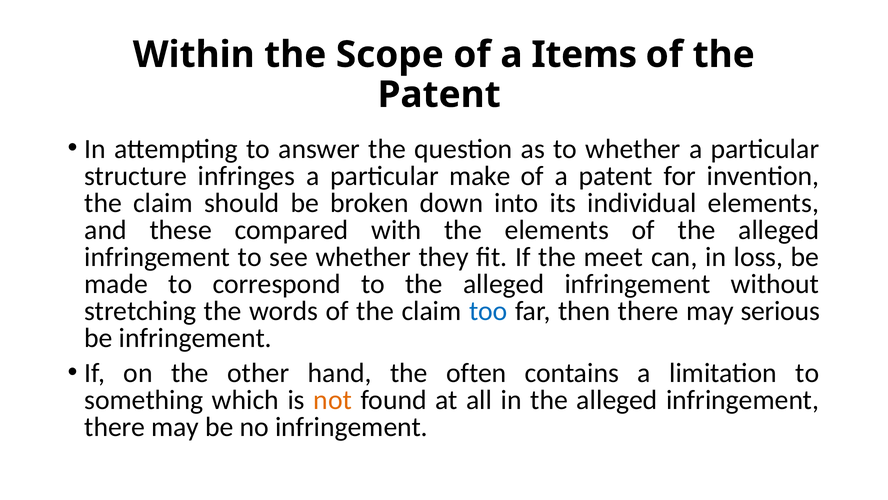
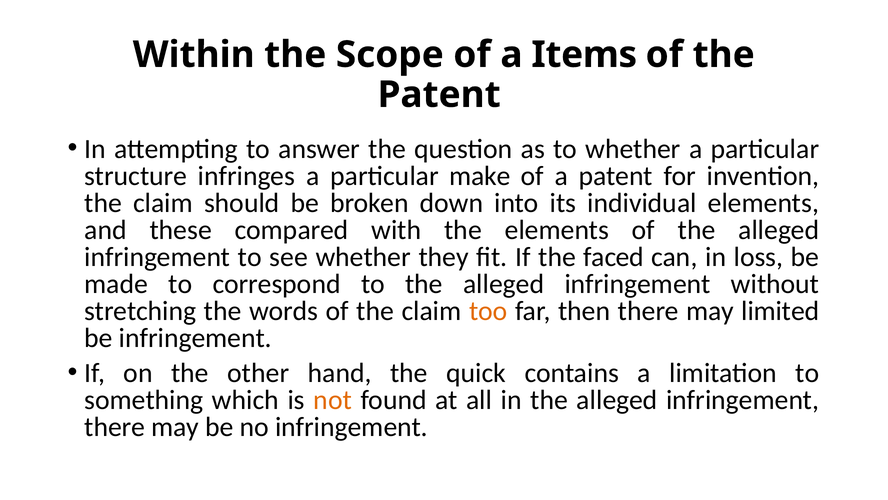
meet: meet -> faced
too colour: blue -> orange
serious: serious -> limited
often: often -> quick
